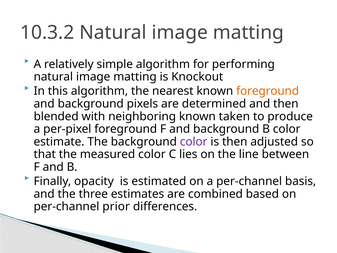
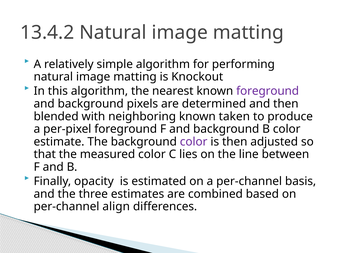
10.3.2: 10.3.2 -> 13.4.2
foreground at (268, 91) colour: orange -> purple
prior: prior -> align
